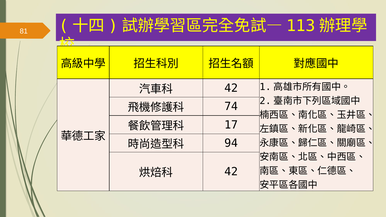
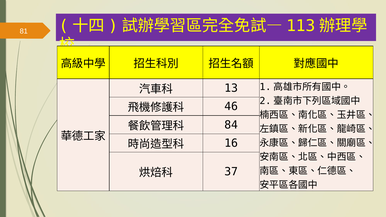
42 at (231, 88): 42 -> 13
74: 74 -> 46
17: 17 -> 84
94: 94 -> 16
42 at (231, 172): 42 -> 37
